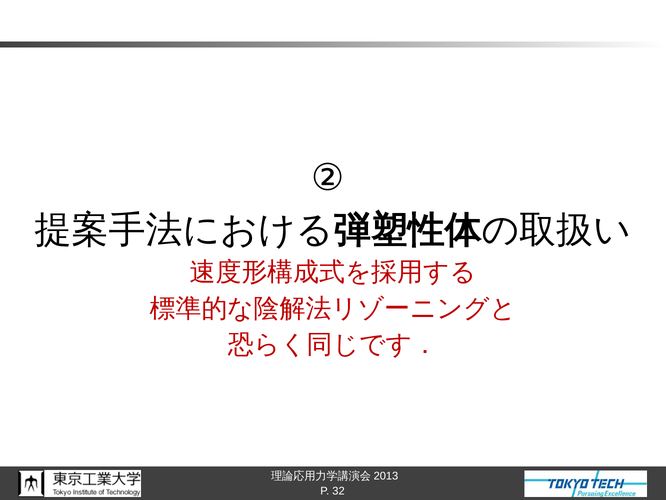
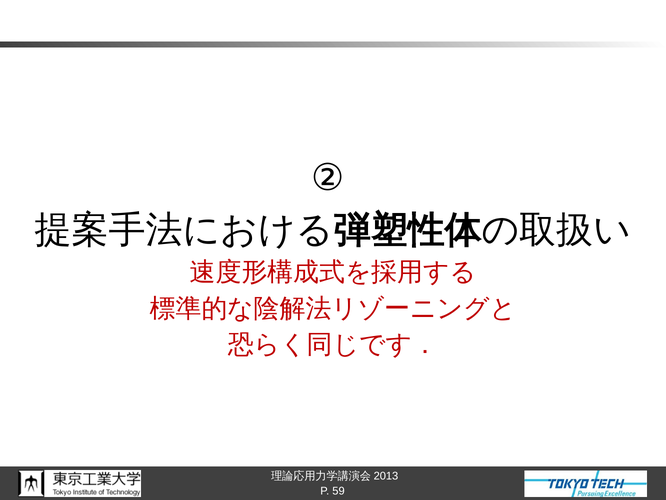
32: 32 -> 59
